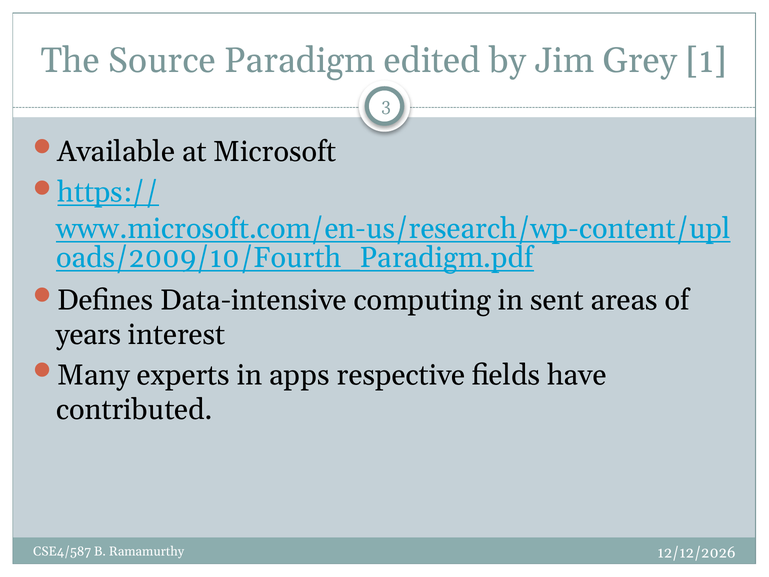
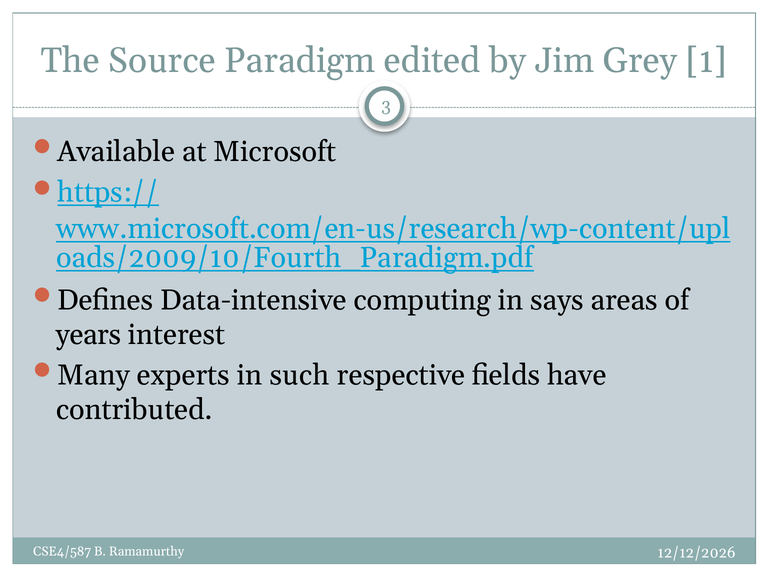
sent: sent -> says
apps: apps -> such
